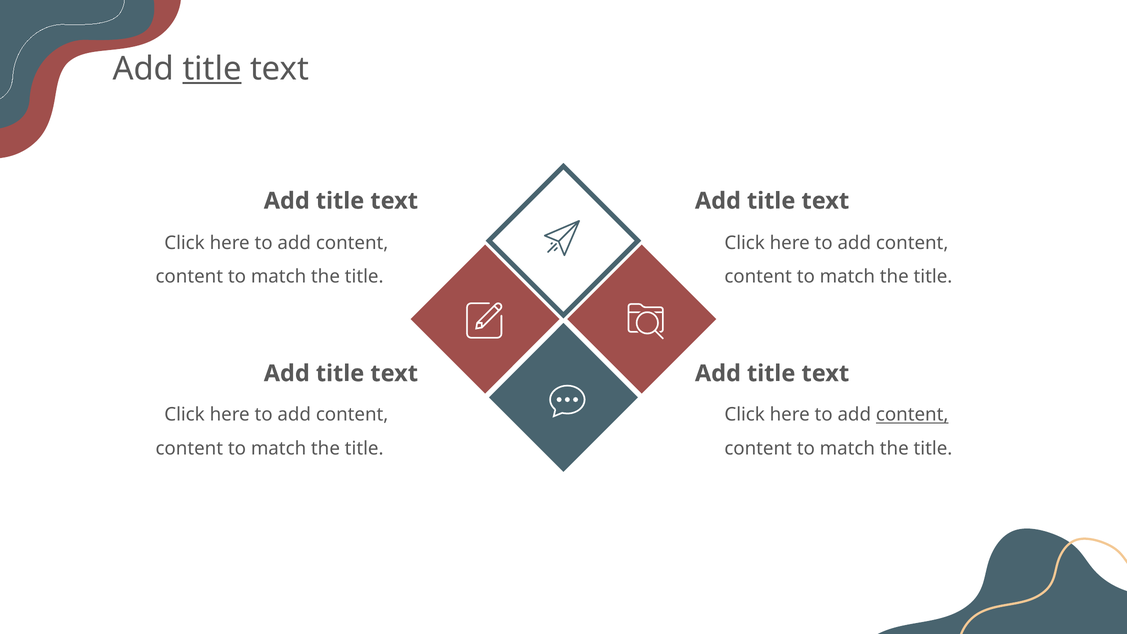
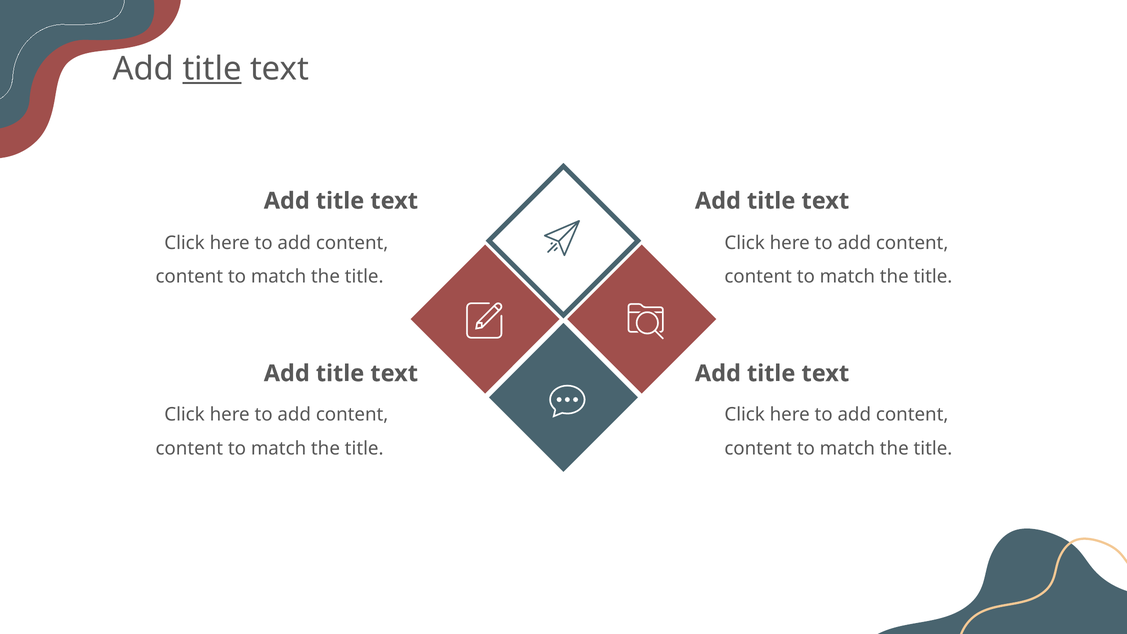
content at (912, 415) underline: present -> none
